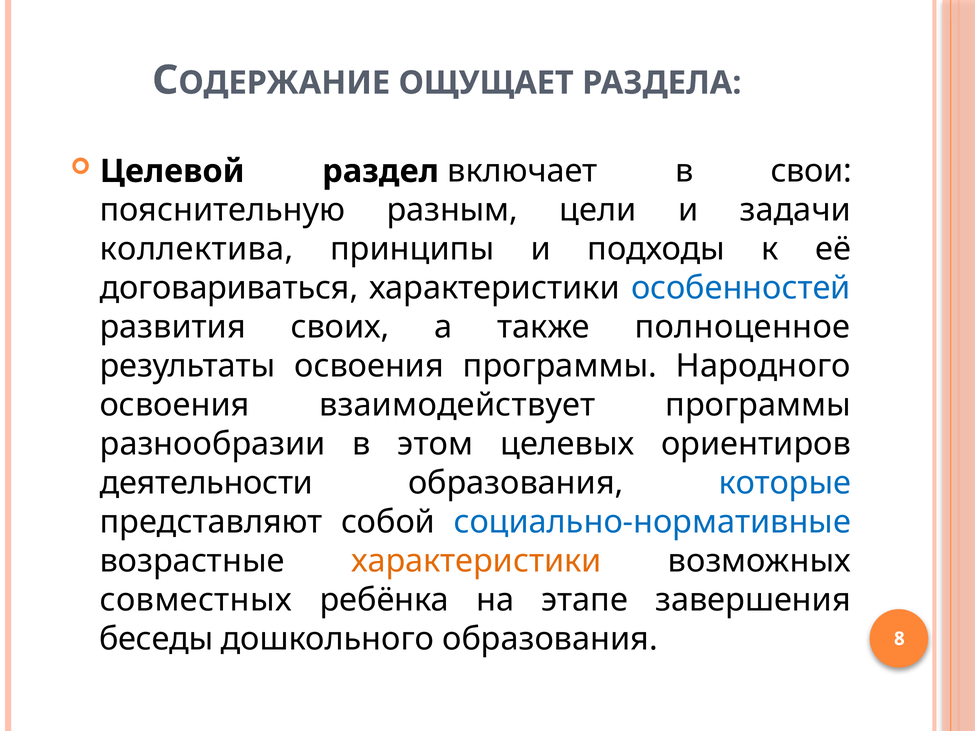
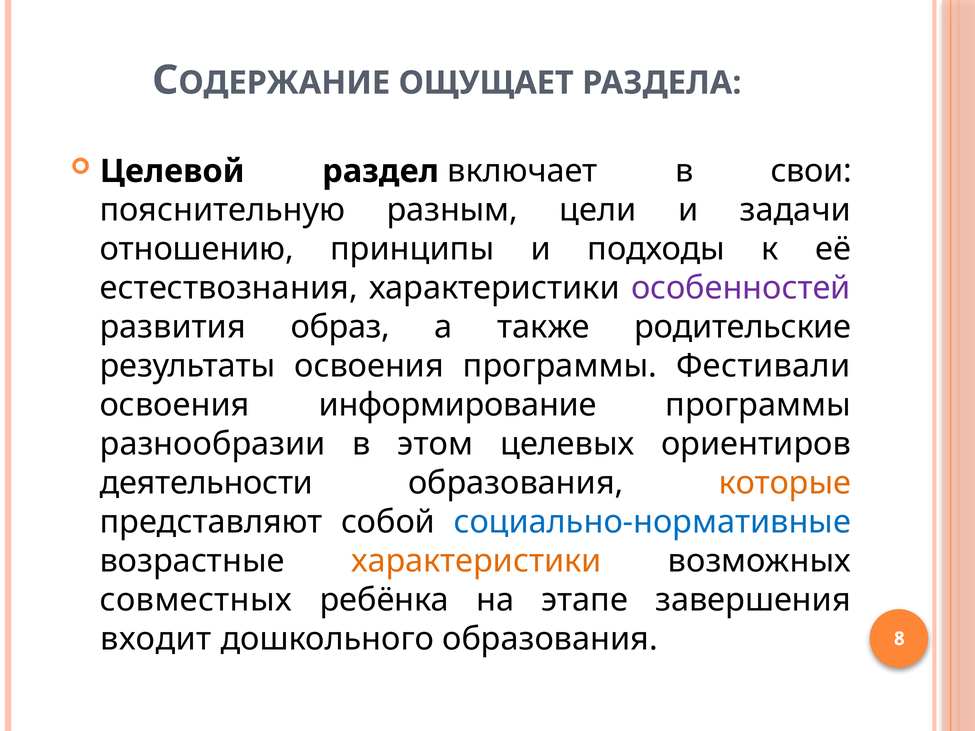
коллектива: коллектива -> отношению
договариваться: договариваться -> естествознания
особенностей colour: blue -> purple
своих: своих -> образ
полноценное: полноценное -> родительские
Народного: Народного -> Фестивали
взаимодействует: взаимодействует -> информирование
которые colour: blue -> orange
беседы: беседы -> входит
